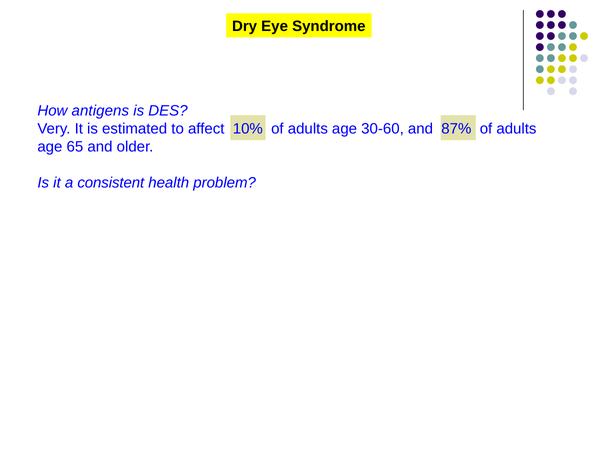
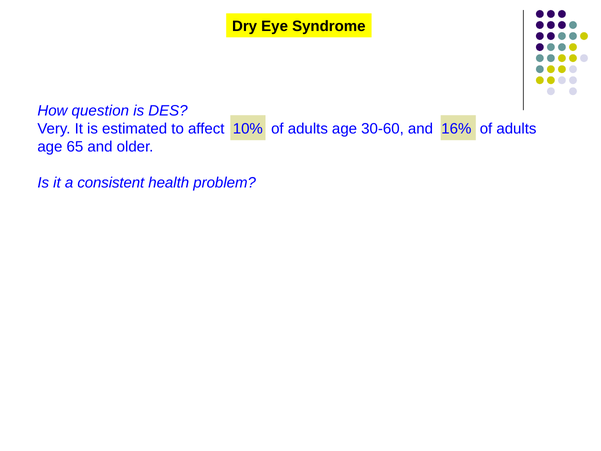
antigens: antigens -> question
87%: 87% -> 16%
